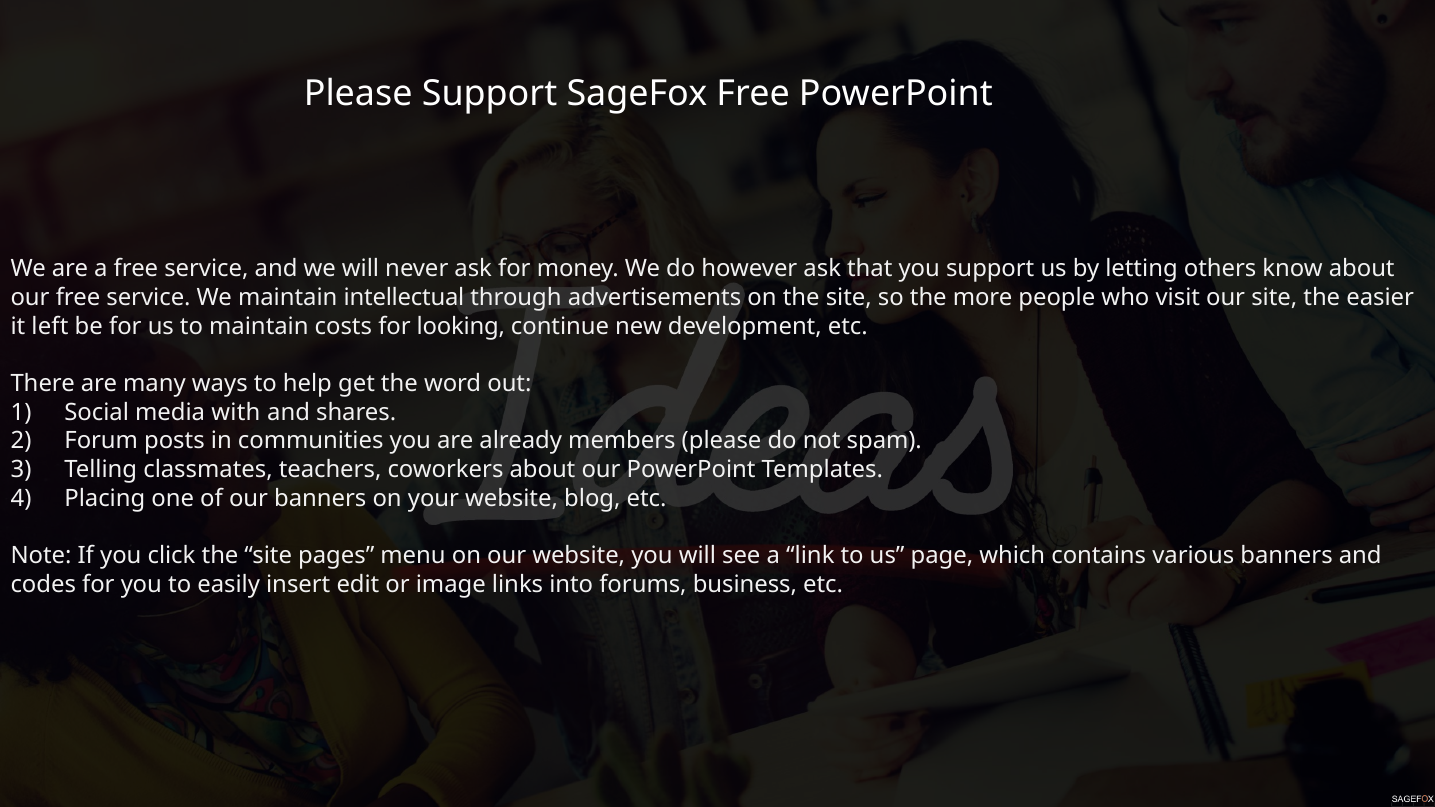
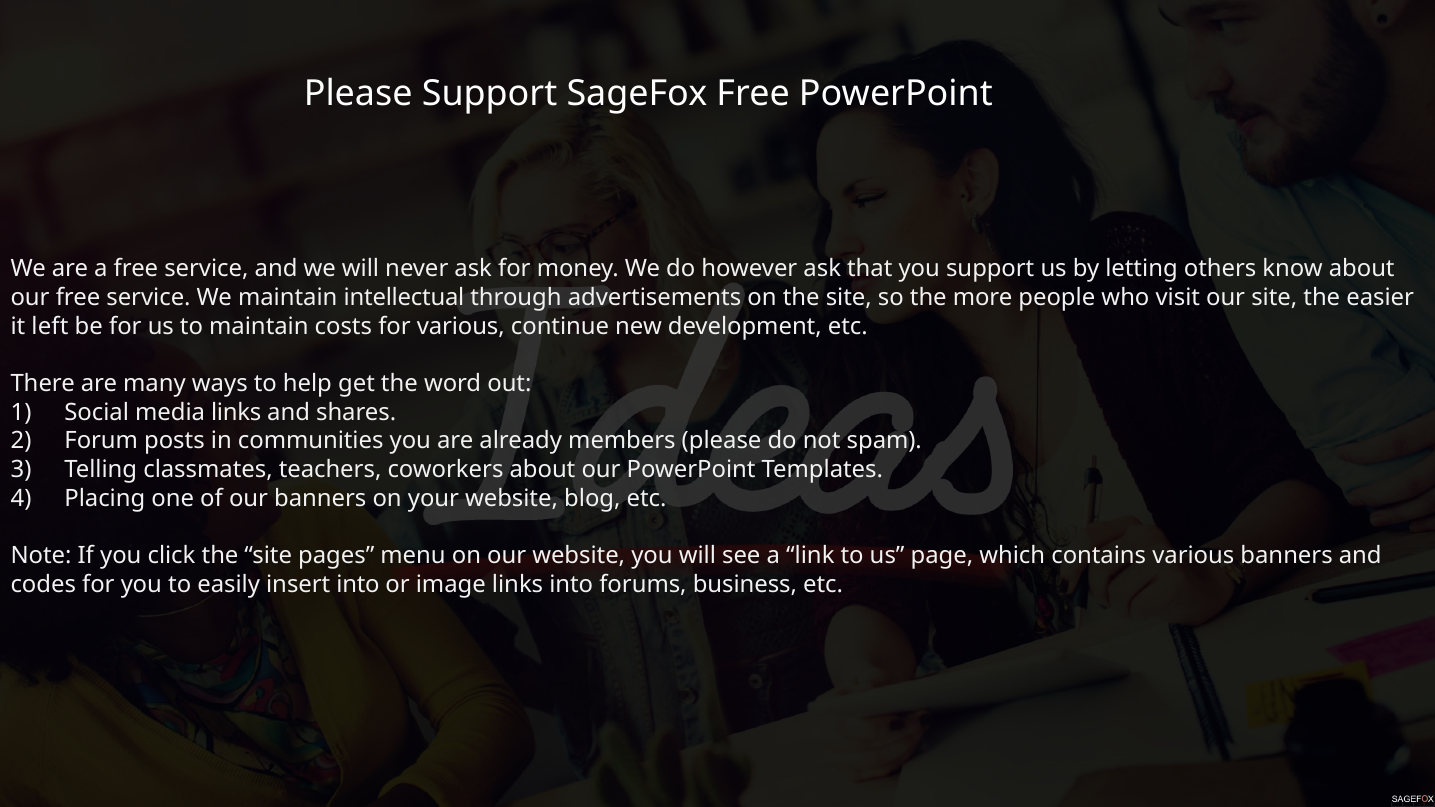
for looking: looking -> various
media with: with -> links
insert edit: edit -> into
